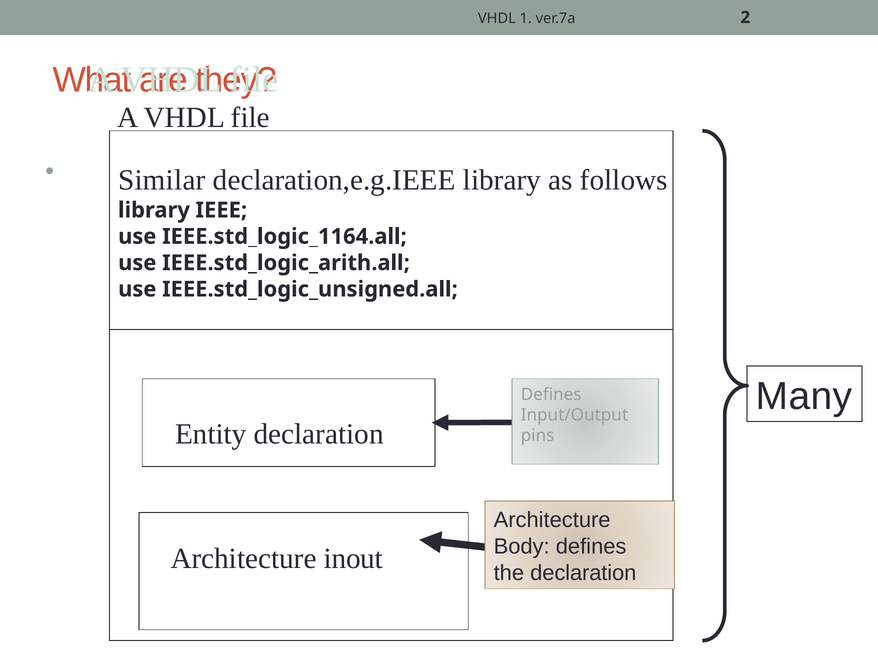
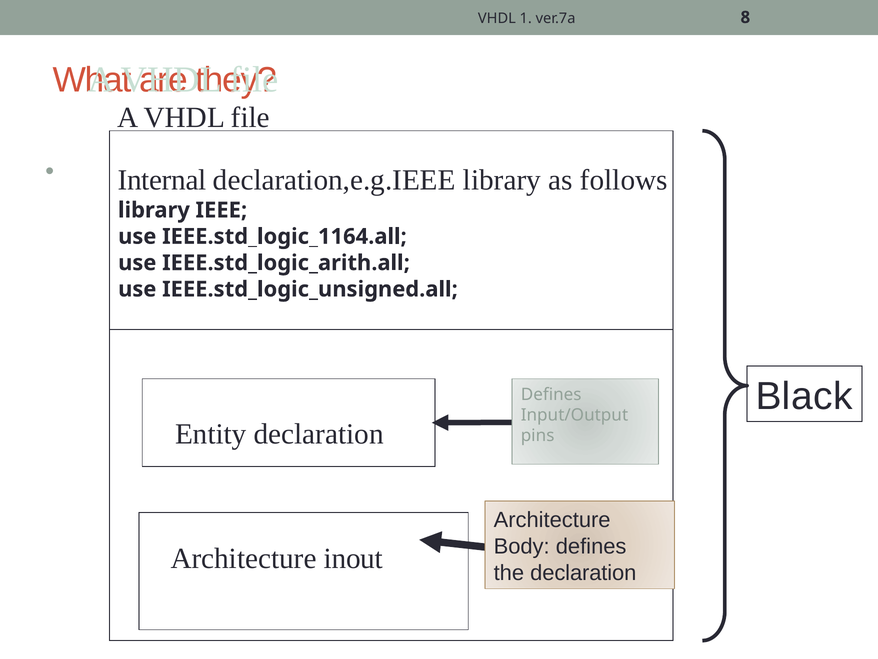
2: 2 -> 8
Similar: Similar -> Internal
Many: Many -> Black
